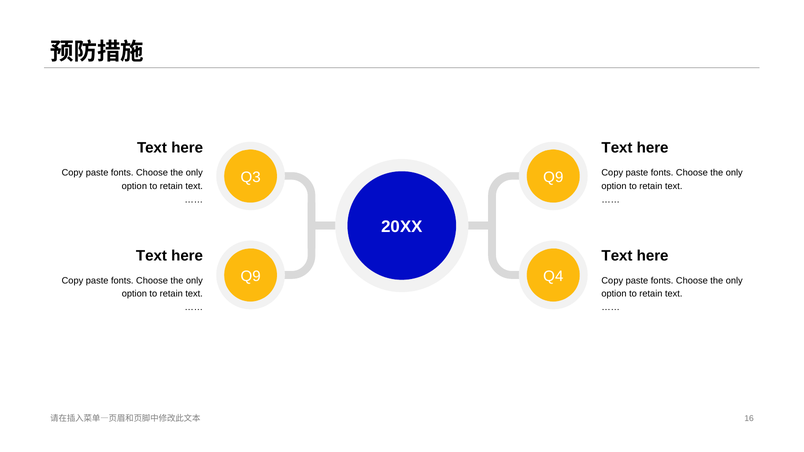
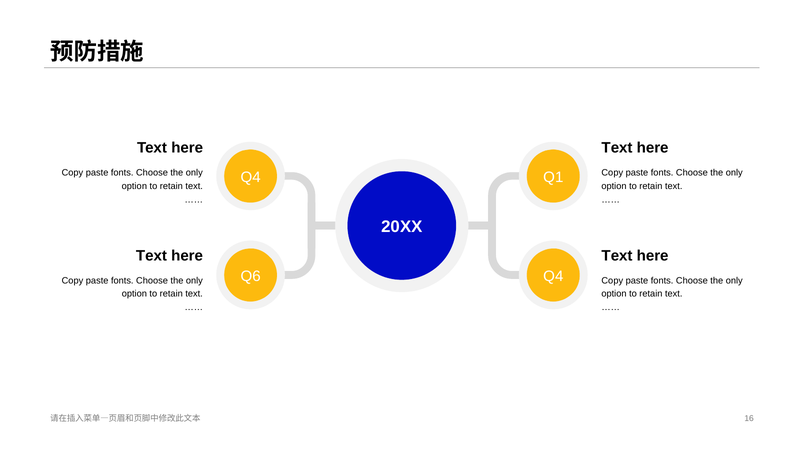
3 at (257, 177): 3 -> 4
9 at (559, 177): 9 -> 1
9 at (257, 277): 9 -> 6
